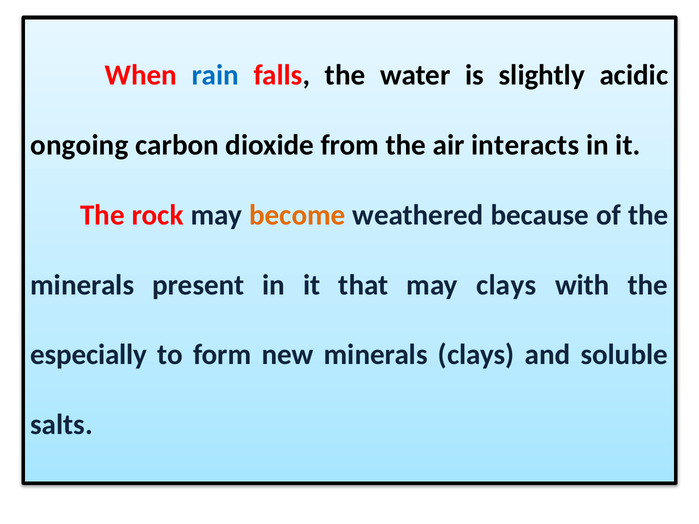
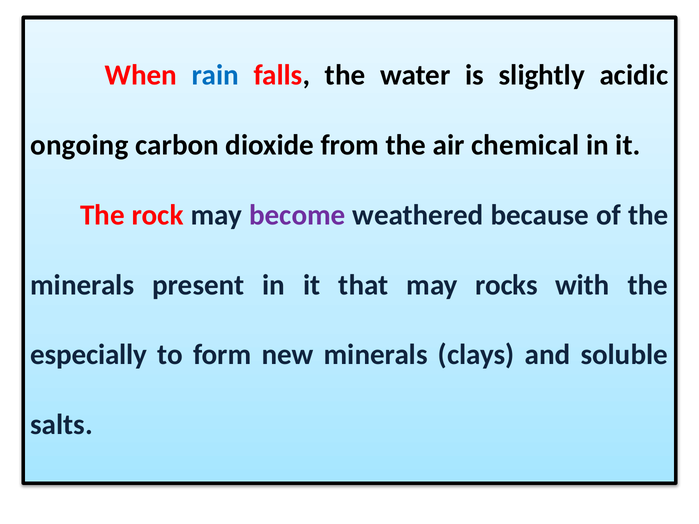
interacts: interacts -> chemical
become colour: orange -> purple
may clays: clays -> rocks
